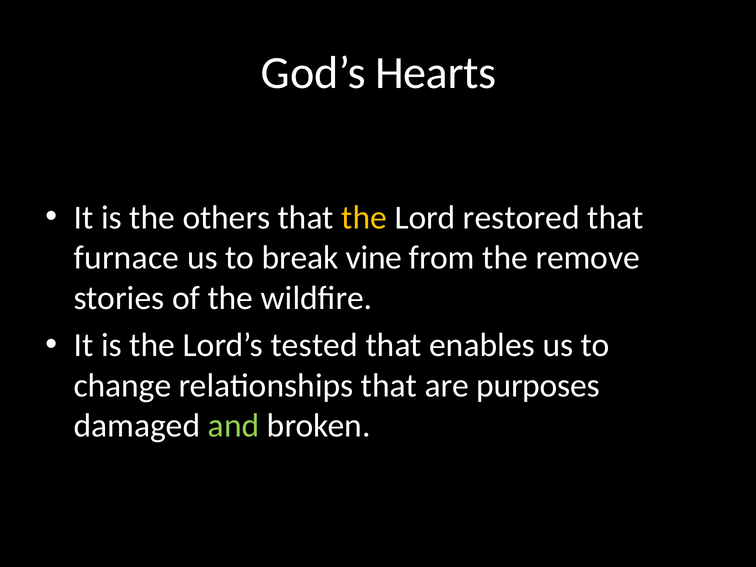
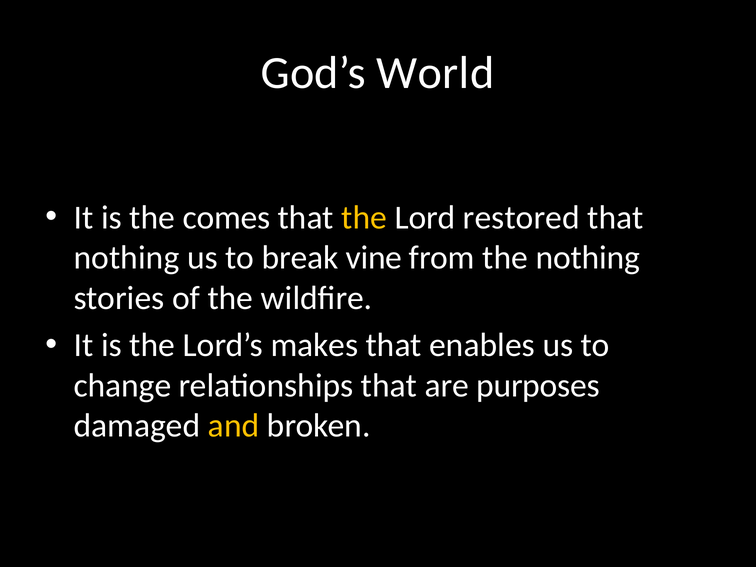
Hearts: Hearts -> World
others: others -> comes
furnace at (126, 258): furnace -> nothing
the remove: remove -> nothing
tested: tested -> makes
and colour: light green -> yellow
